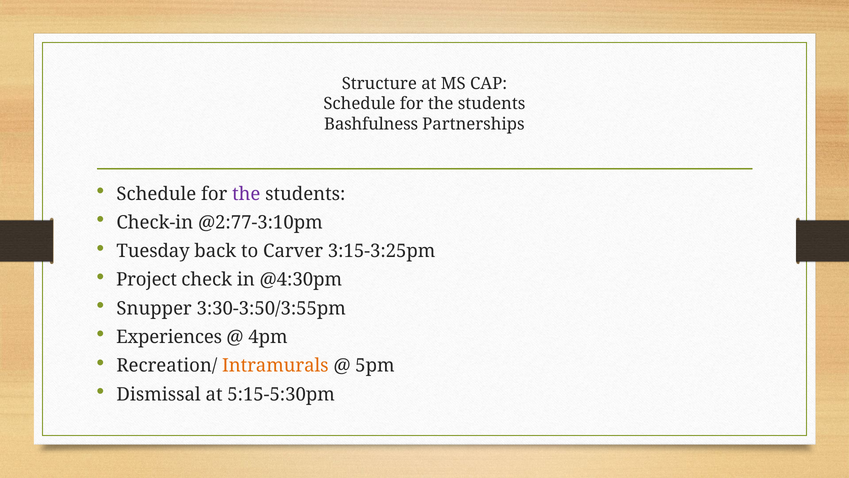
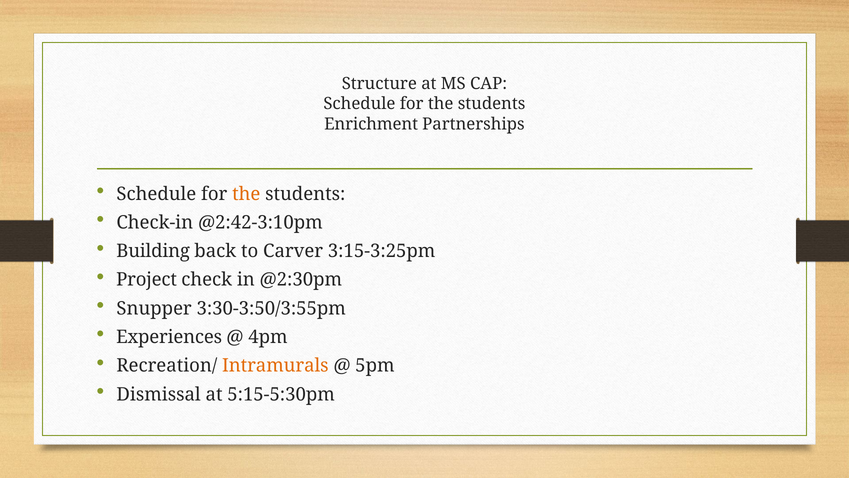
Bashfulness: Bashfulness -> Enrichment
the at (246, 194) colour: purple -> orange
@2:77-3:10pm: @2:77-3:10pm -> @2:42-3:10pm
Tuesday: Tuesday -> Building
@4:30pm: @4:30pm -> @2:30pm
